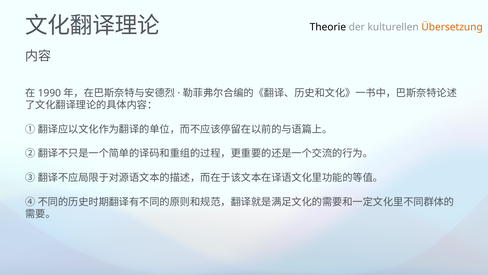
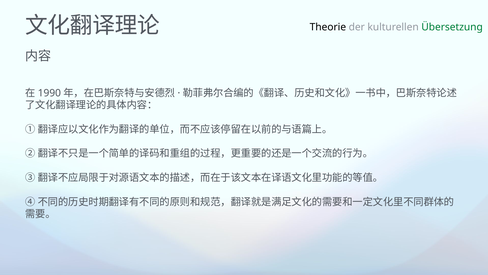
Übersetzung colour: orange -> green
